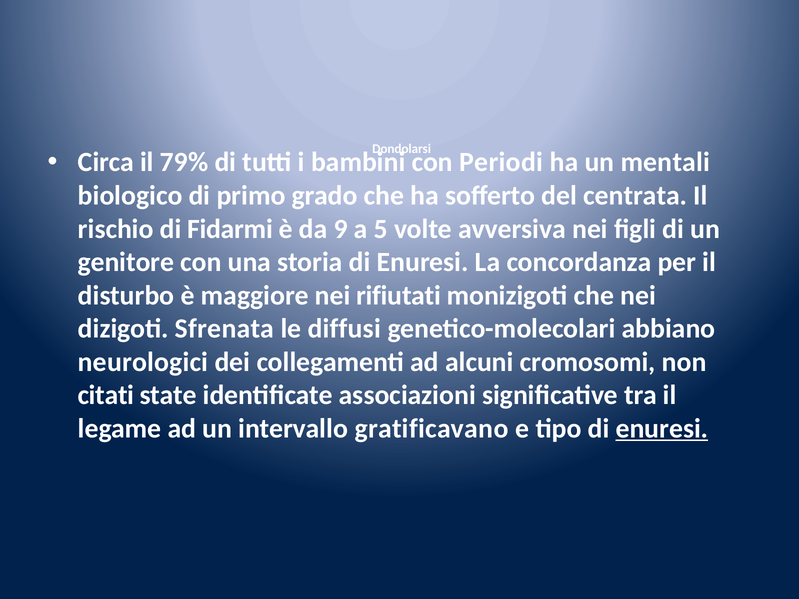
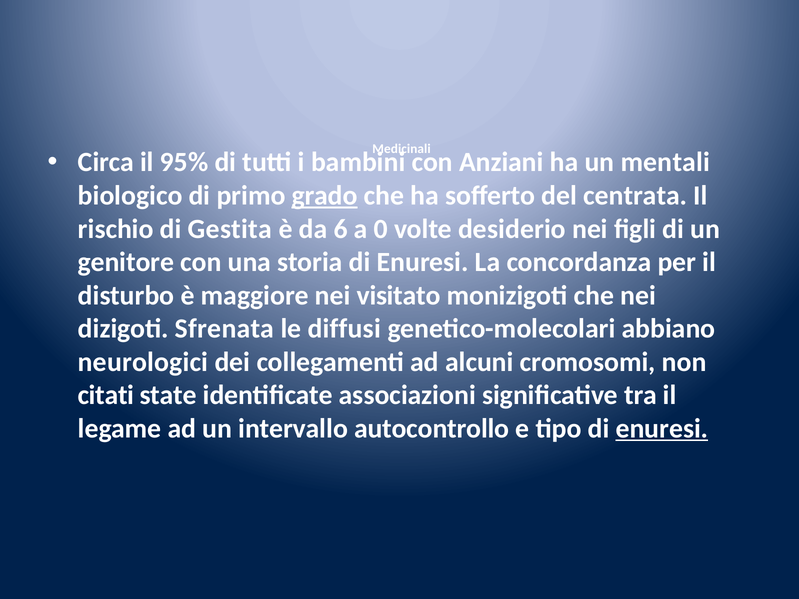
Dondolarsi: Dondolarsi -> Medicinali
79%: 79% -> 95%
Periodi: Periodi -> Anziani
grado underline: none -> present
Fidarmi: Fidarmi -> Gestita
9: 9 -> 6
5: 5 -> 0
avversiva: avversiva -> desiderio
rifiutati: rifiutati -> visitato
gratificavano: gratificavano -> autocontrollo
